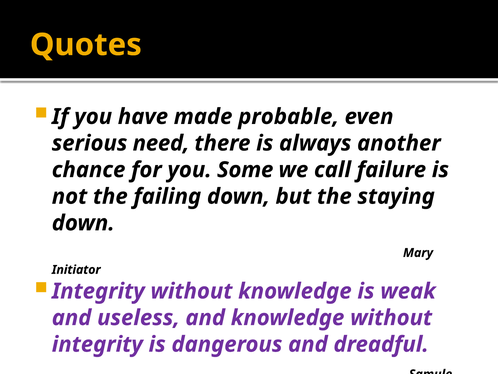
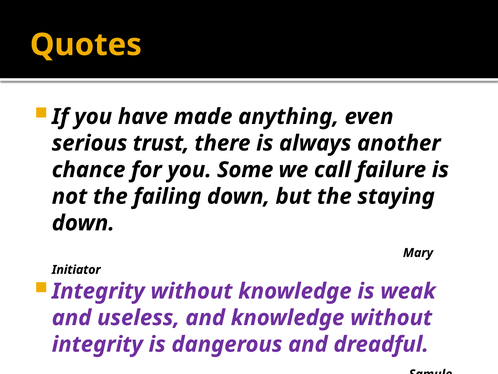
probable: probable -> anything
need: need -> trust
